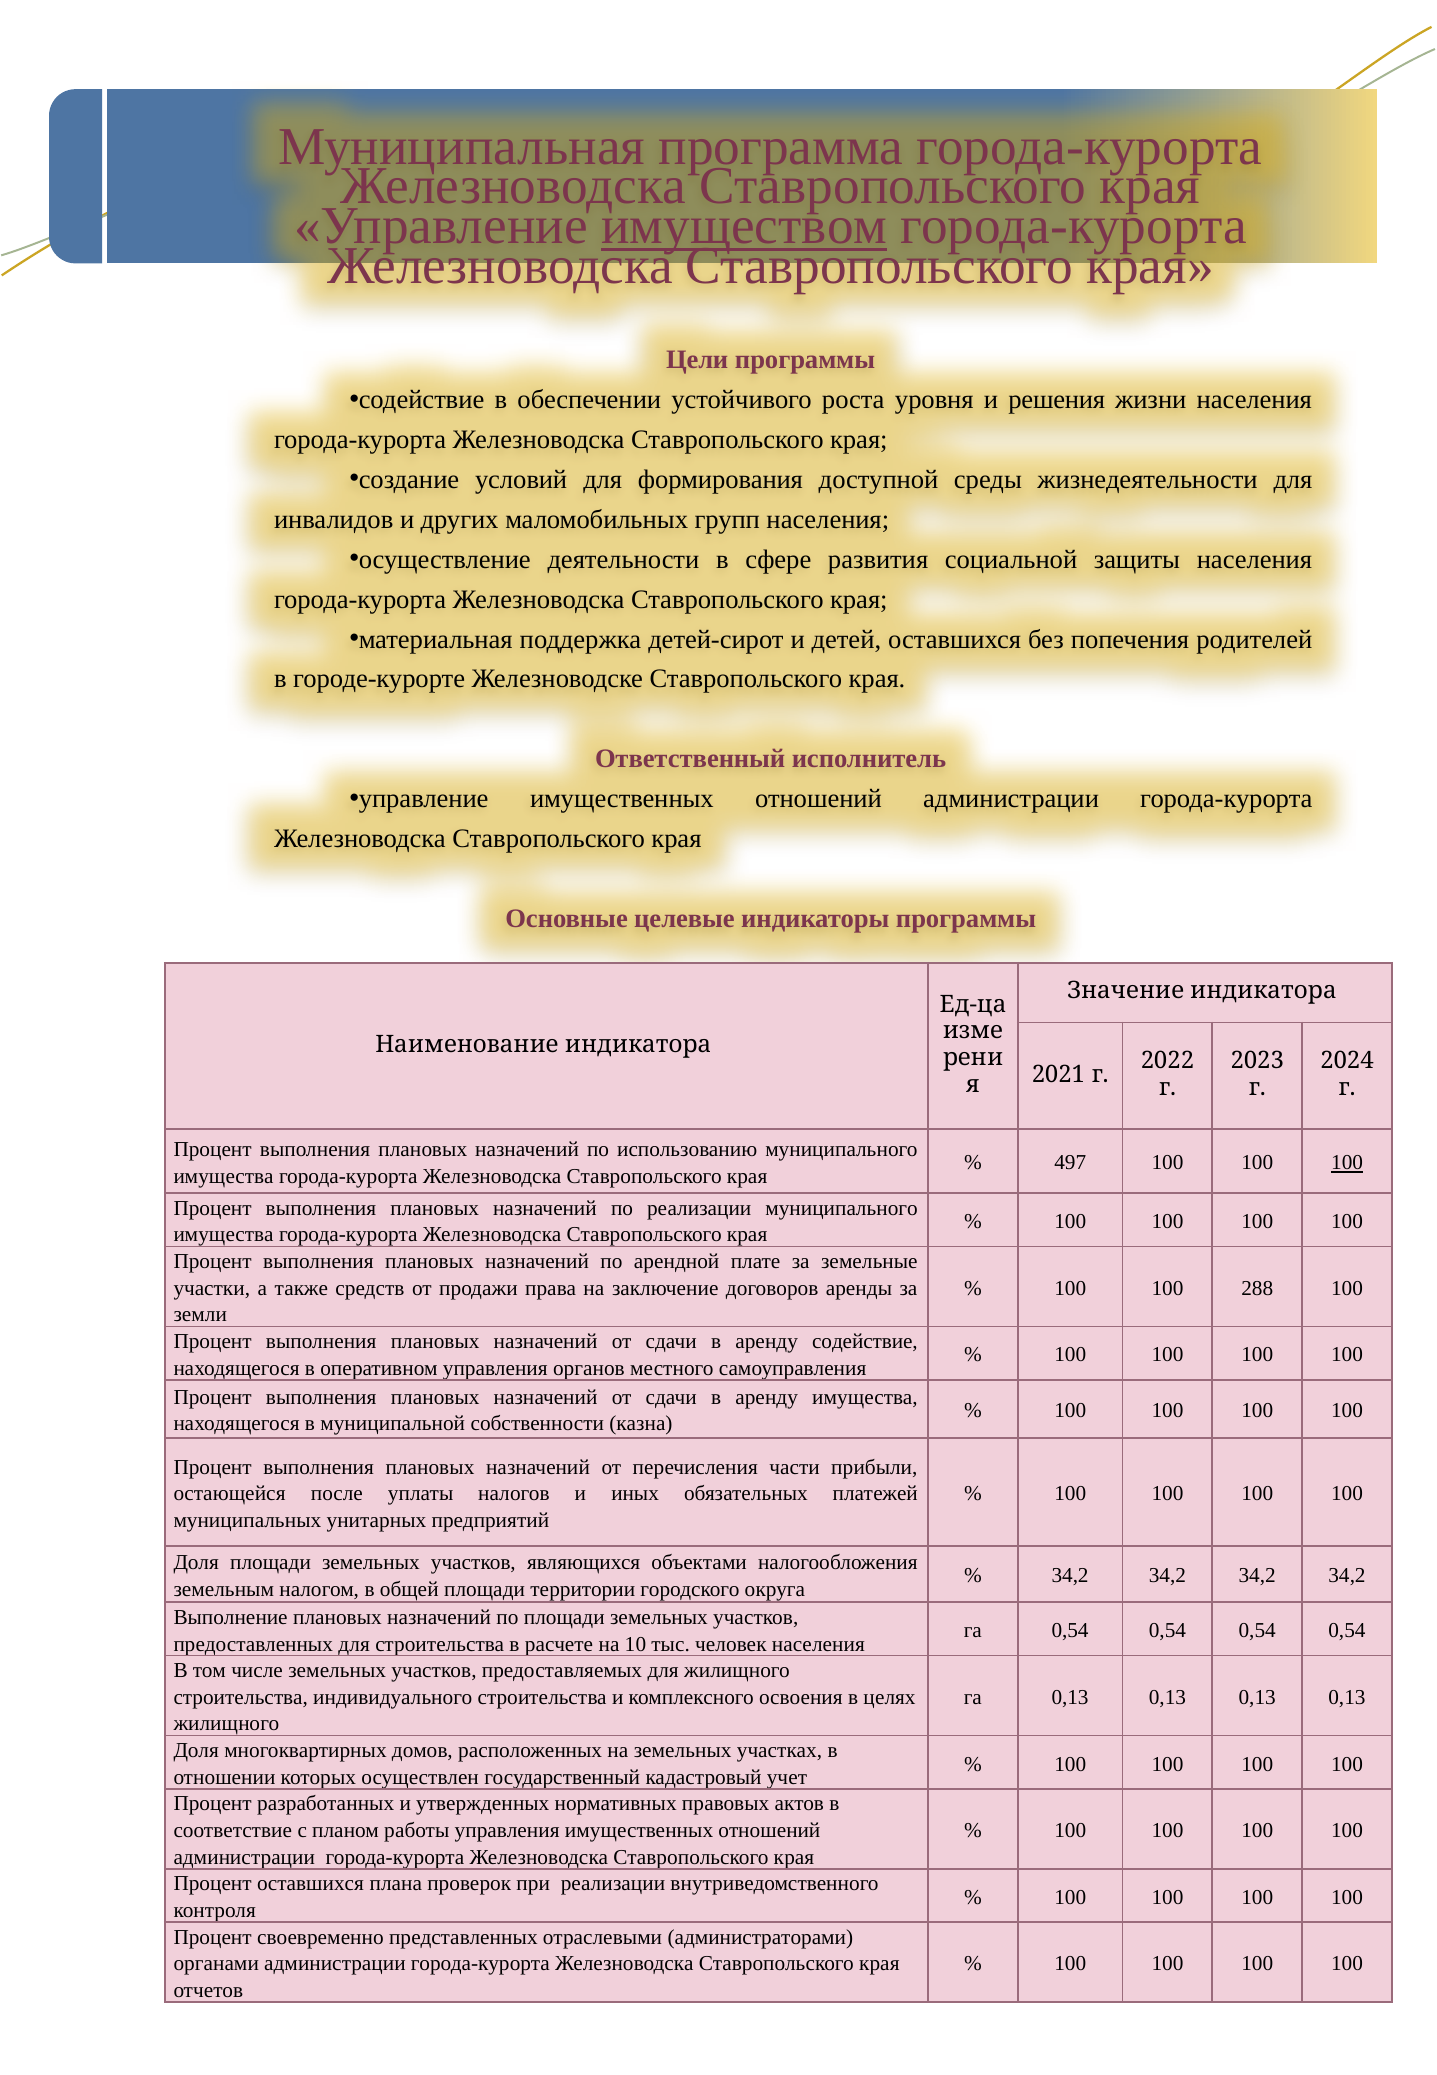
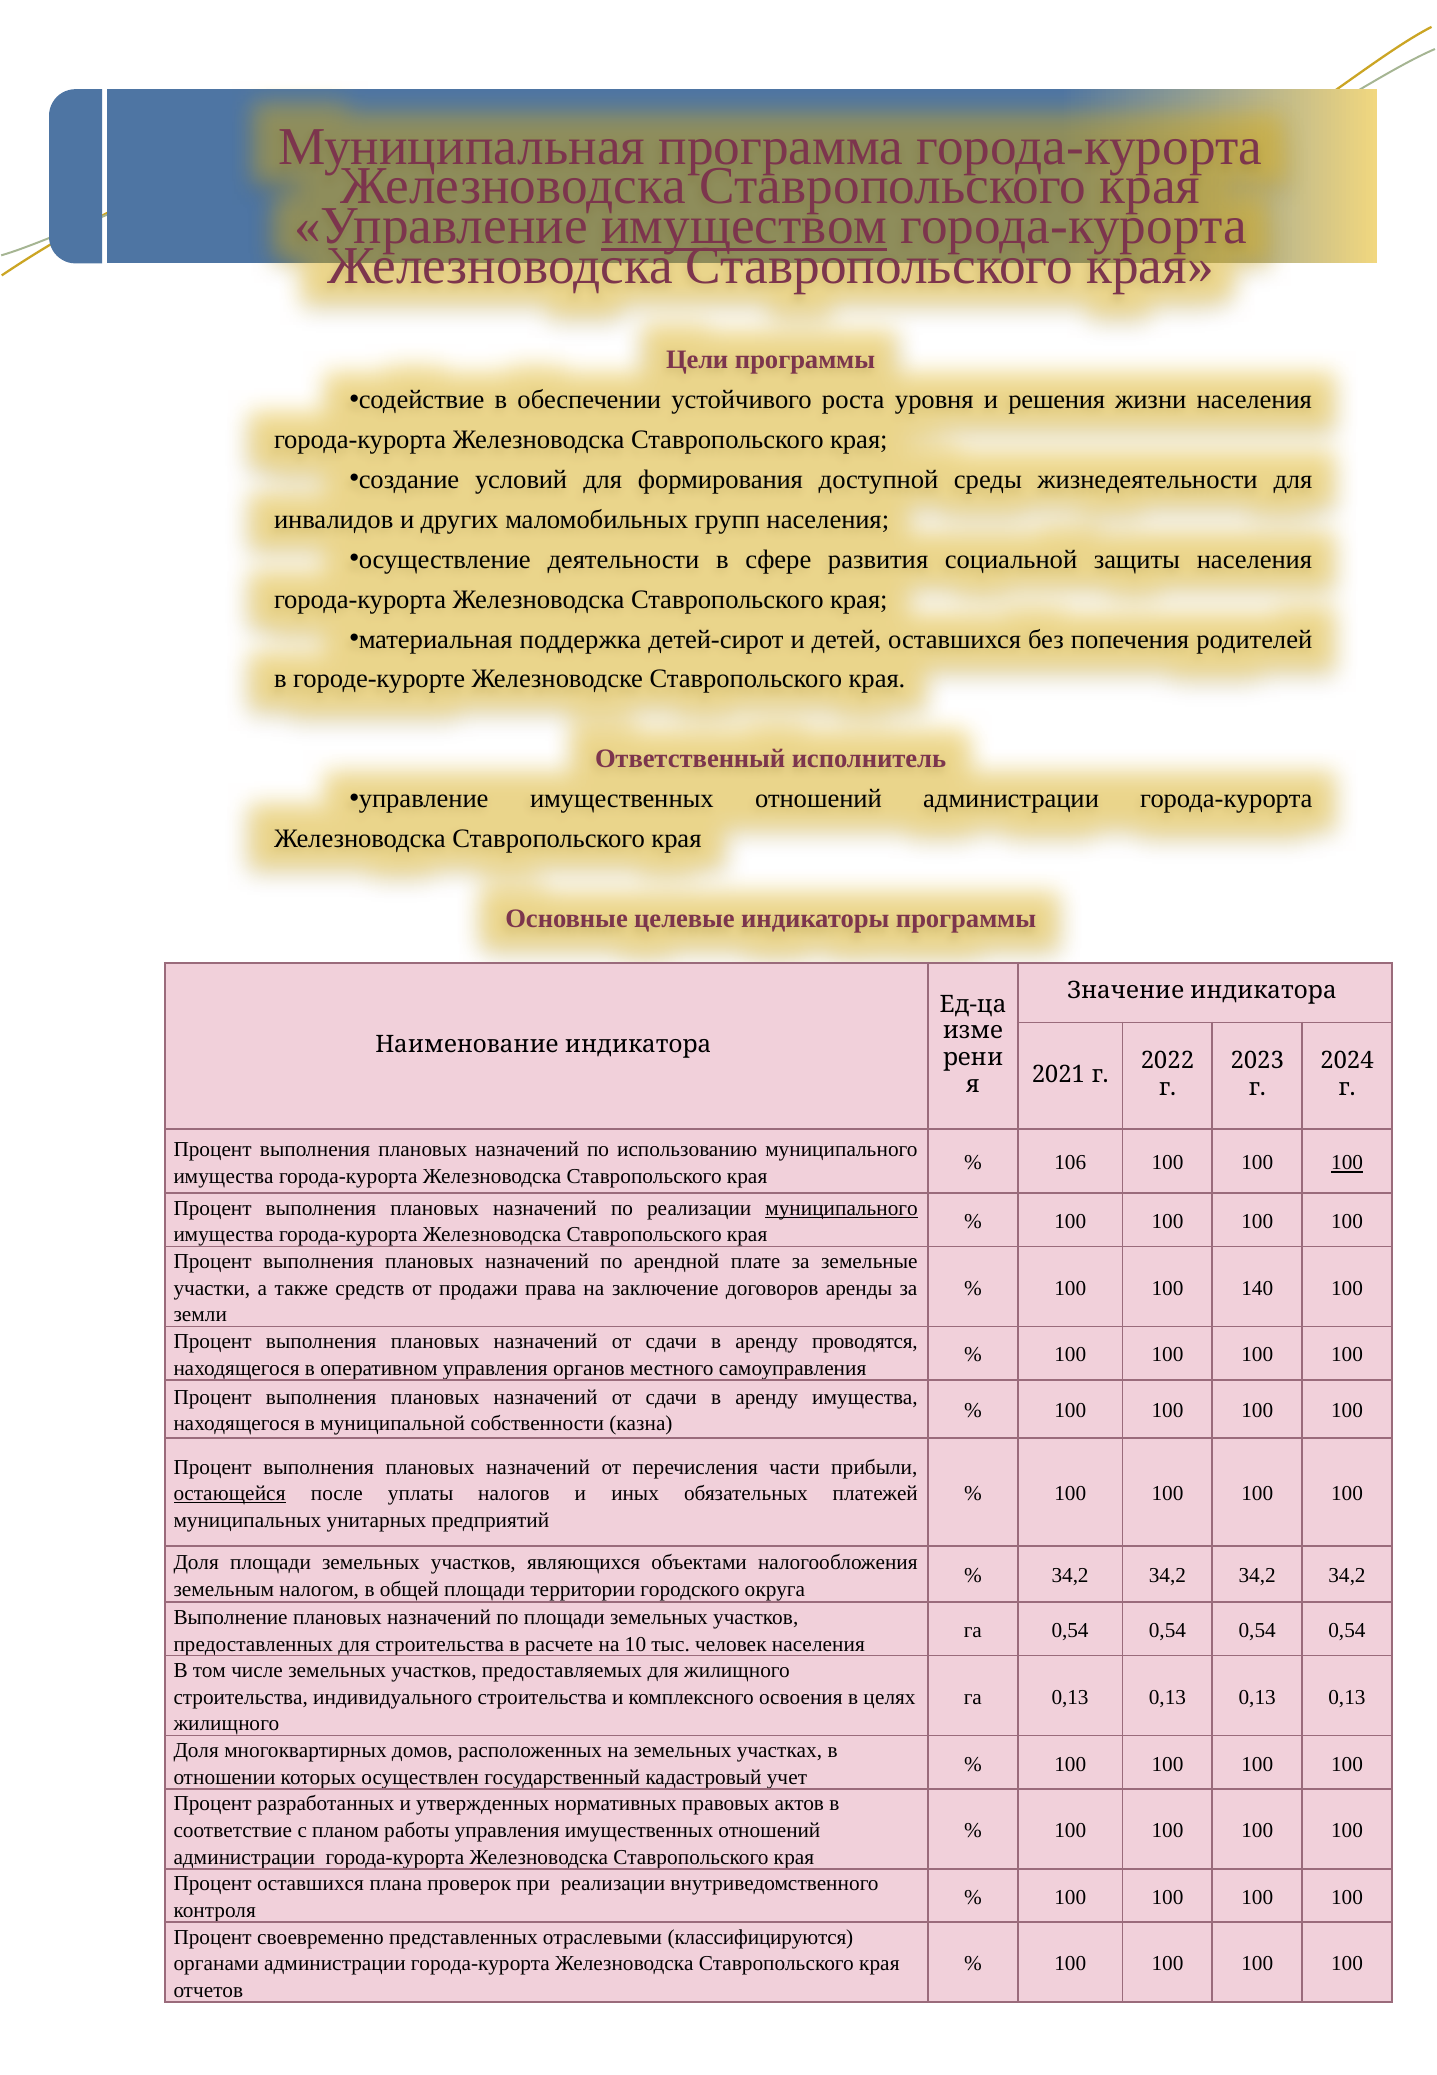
497: 497 -> 106
муниципального at (842, 1209) underline: none -> present
288: 288 -> 140
аренду содействие: содействие -> проводятся
остающейся underline: none -> present
администраторами: администраторами -> классифицируются
